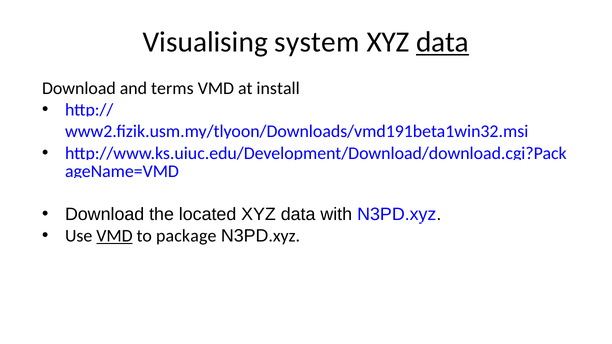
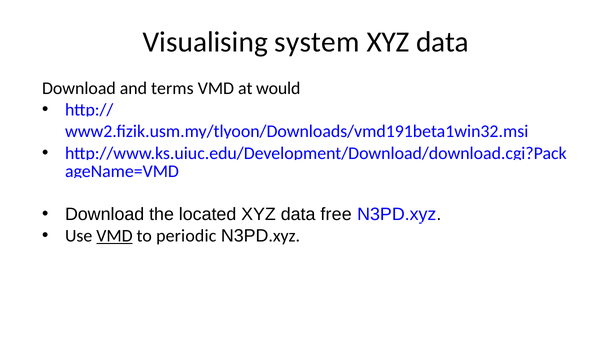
data at (443, 42) underline: present -> none
install: install -> would
with: with -> free
package: package -> periodic
